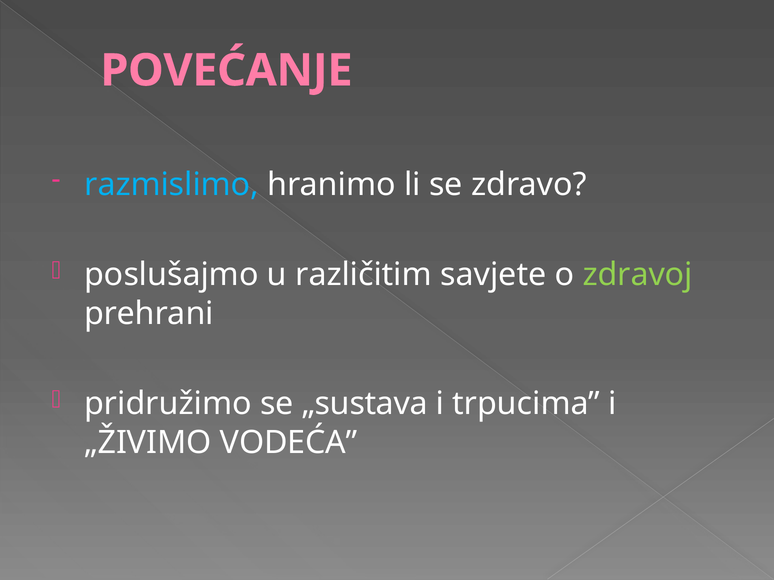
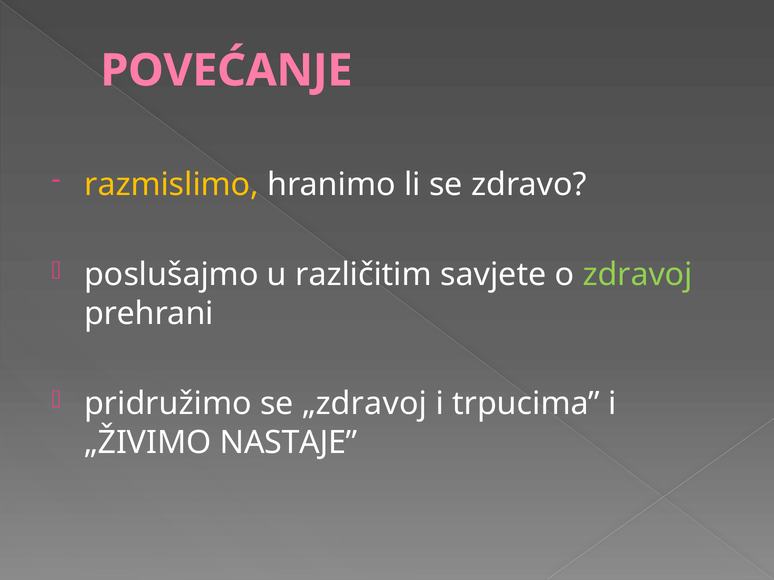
razmislimo colour: light blue -> yellow
„sustava: „sustava -> „zdravoj
VODEĆA: VODEĆA -> NASTAJE
